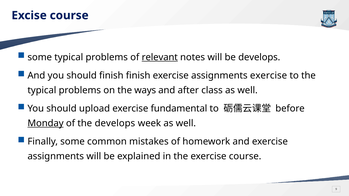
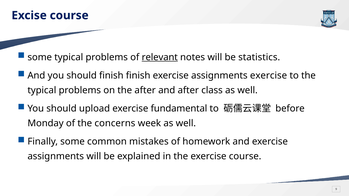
be develops: develops -> statistics
the ways: ways -> after
Monday underline: present -> none
the develops: develops -> concerns
